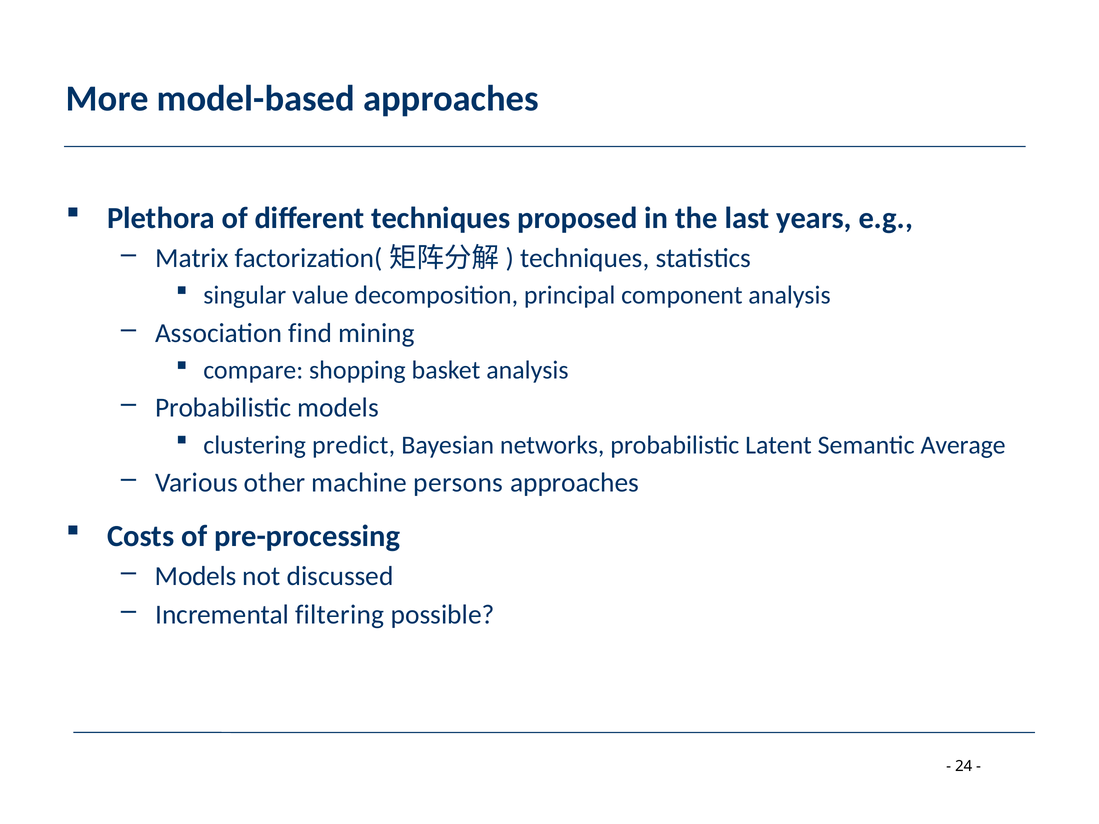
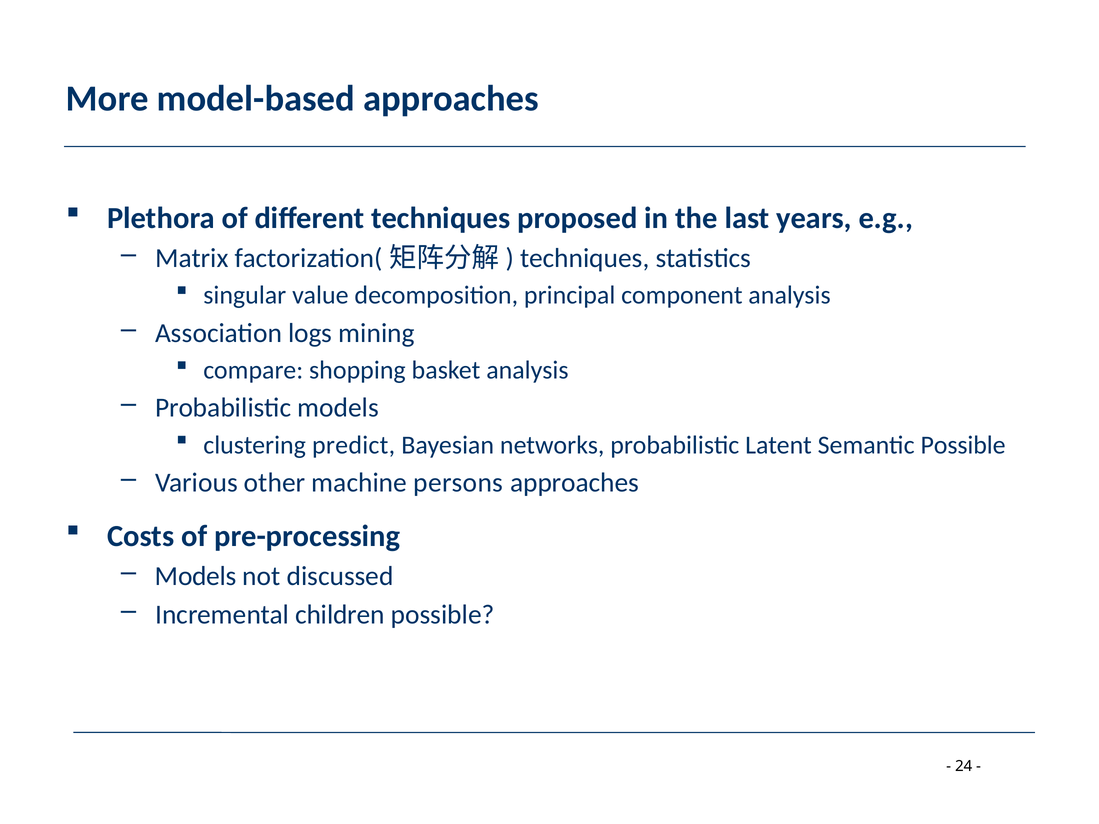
find: find -> logs
Semantic Average: Average -> Possible
filtering: filtering -> children
